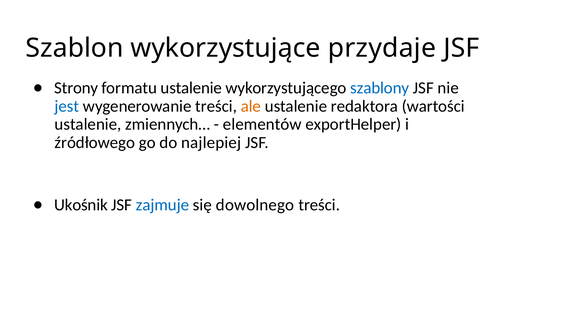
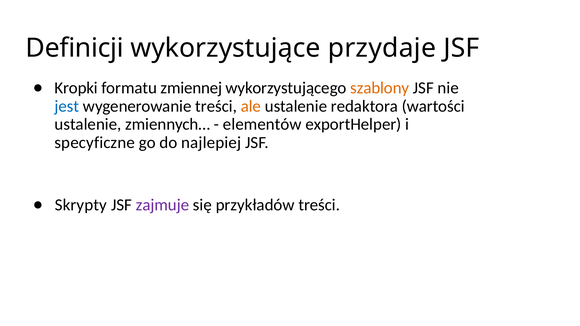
Szablon: Szablon -> Definicji
Strony: Strony -> Kropki
formatu ustalenie: ustalenie -> zmiennej
szablony colour: blue -> orange
źródłowego: źródłowego -> specyficzne
Ukośnik: Ukośnik -> Skrypty
zajmuje colour: blue -> purple
dowolnego: dowolnego -> przykładów
